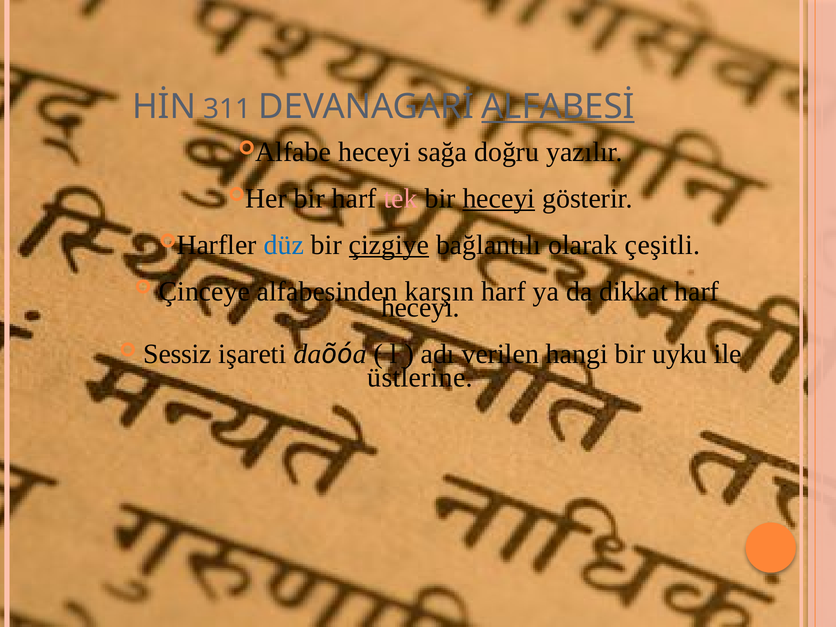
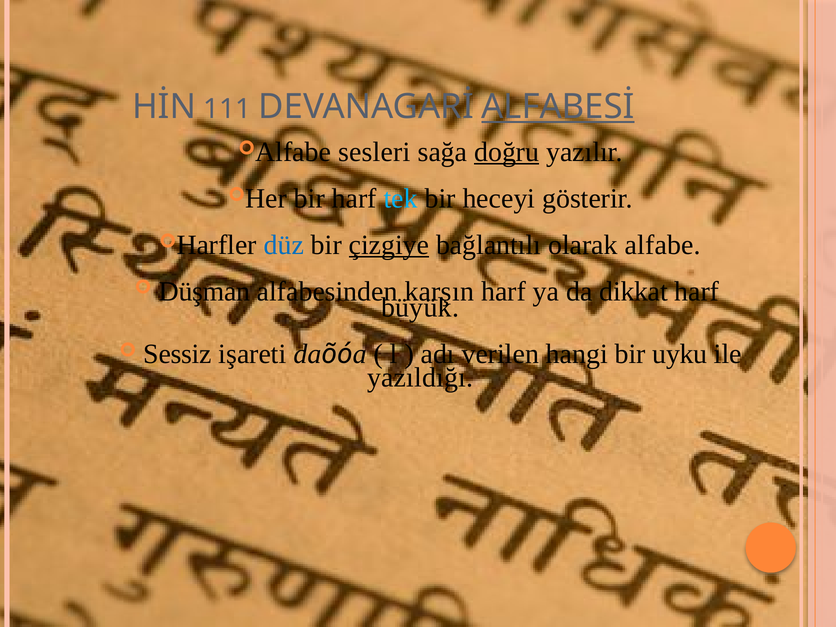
311: 311 -> 111
heceyi at (374, 152): heceyi -> sesleri
doğru underline: none -> present
tek colour: pink -> light blue
heceyi at (499, 198) underline: present -> none
çeşitli: çeşitli -> alfabe
Çinceye: Çinceye -> Düşman
heceyi at (420, 308): heceyi -> büyük
üstlerine: üstlerine -> yazıldığı
